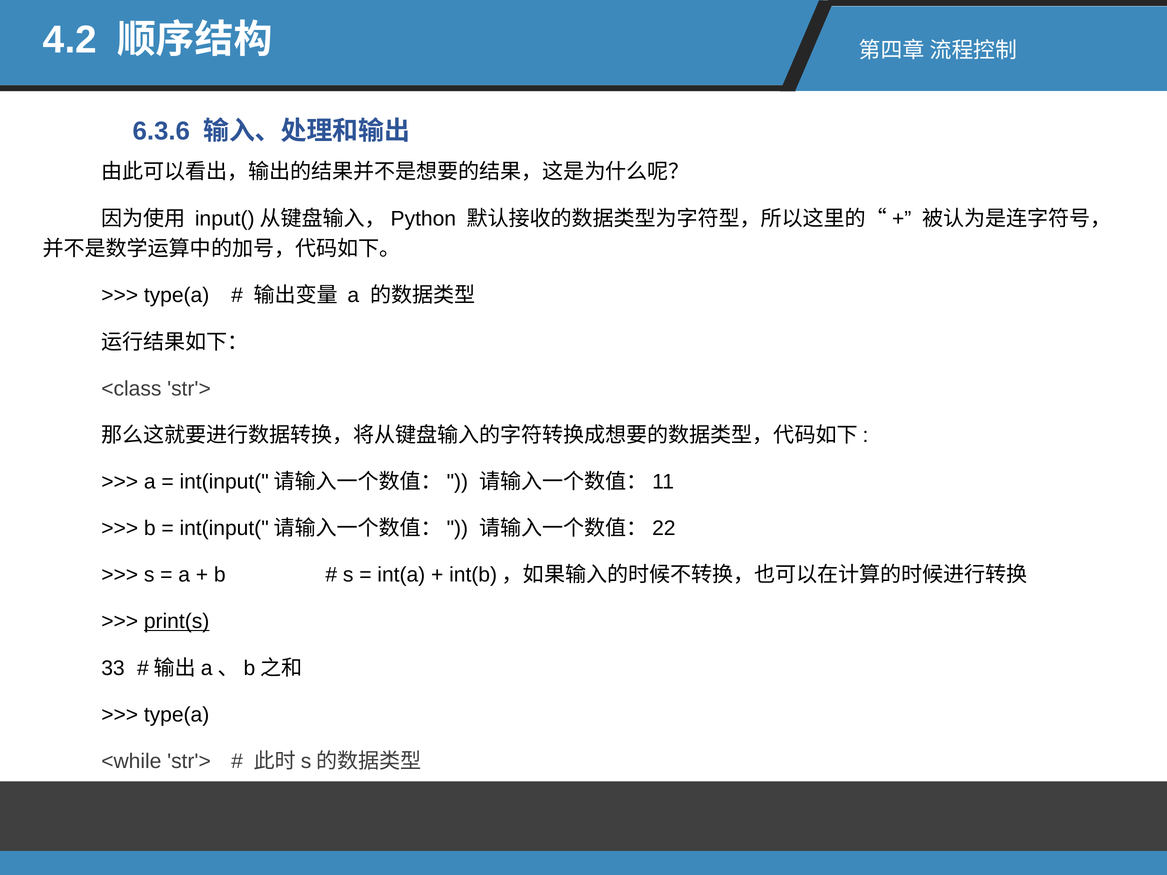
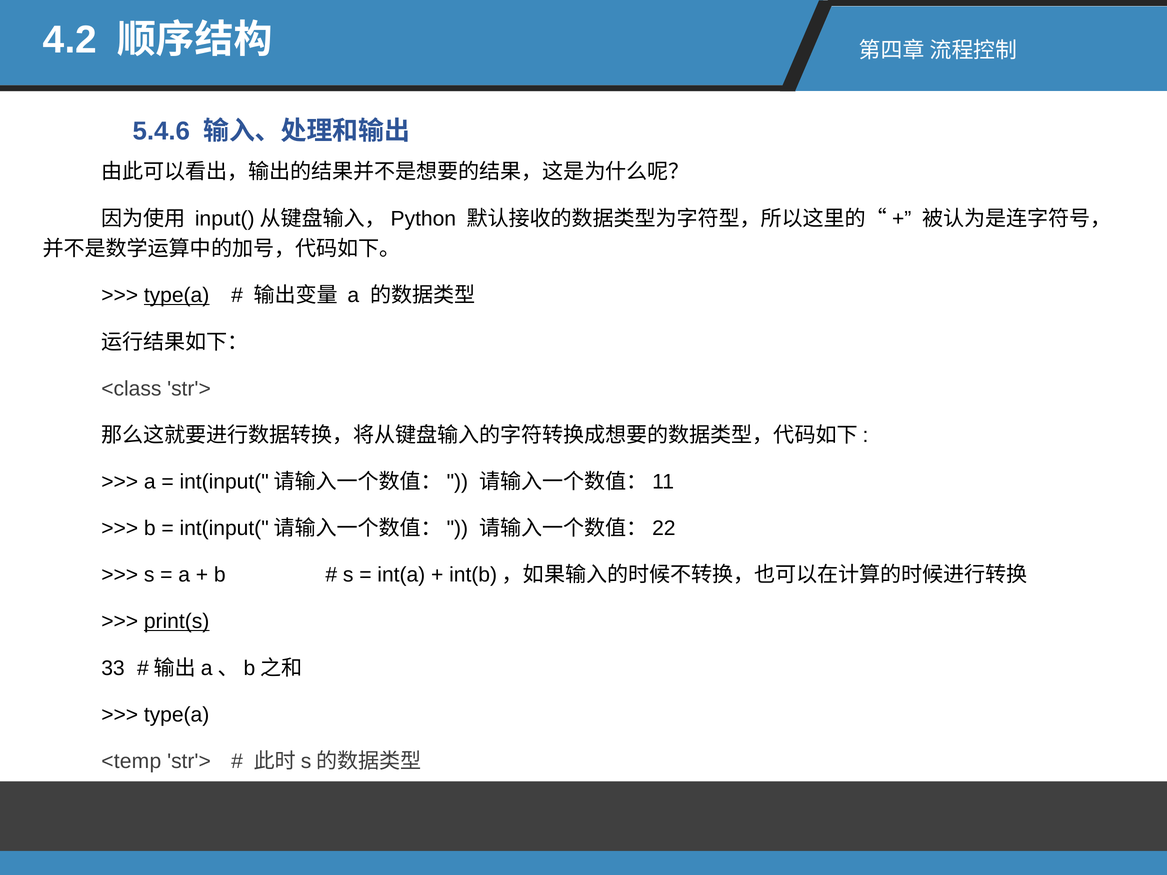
6.3.6: 6.3.6 -> 5.4.6
type(a at (177, 296) underline: none -> present
<while: <while -> <temp
